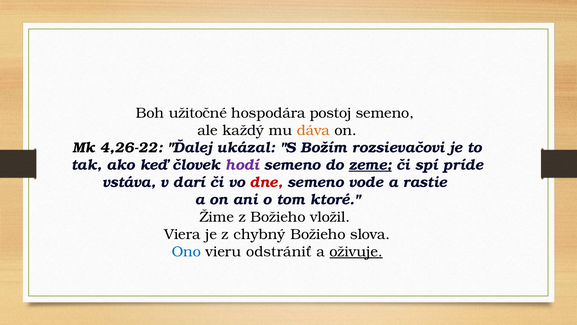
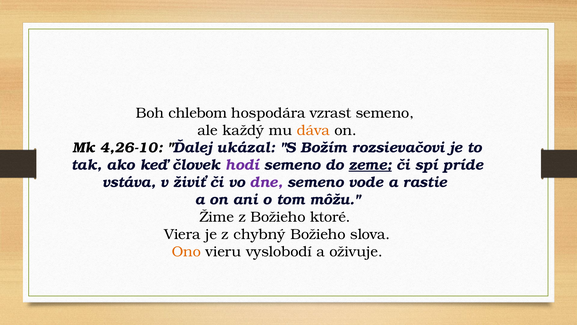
užitočné: užitočné -> chlebom
postoj: postoj -> vzrast
4,26-22: 4,26-22 -> 4,26-10
darí: darí -> živiť
dne colour: red -> purple
ktoré: ktoré -> môžu
vložil: vložil -> ktoré
Ono colour: blue -> orange
odstrániť: odstrániť -> vyslobodí
oživuje underline: present -> none
